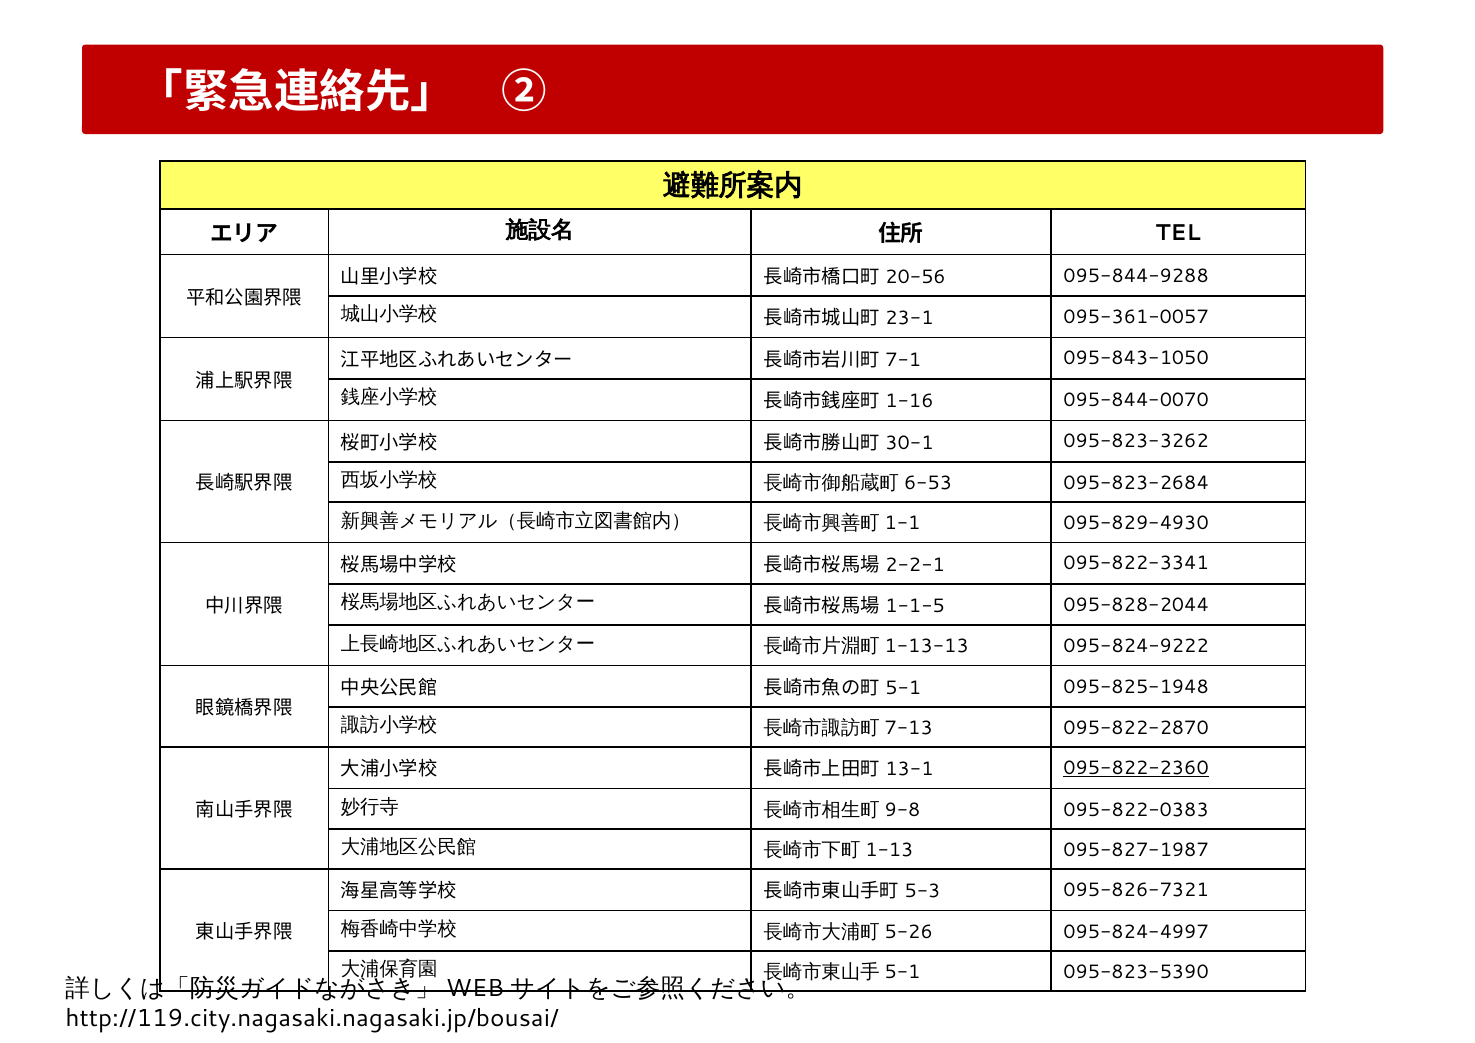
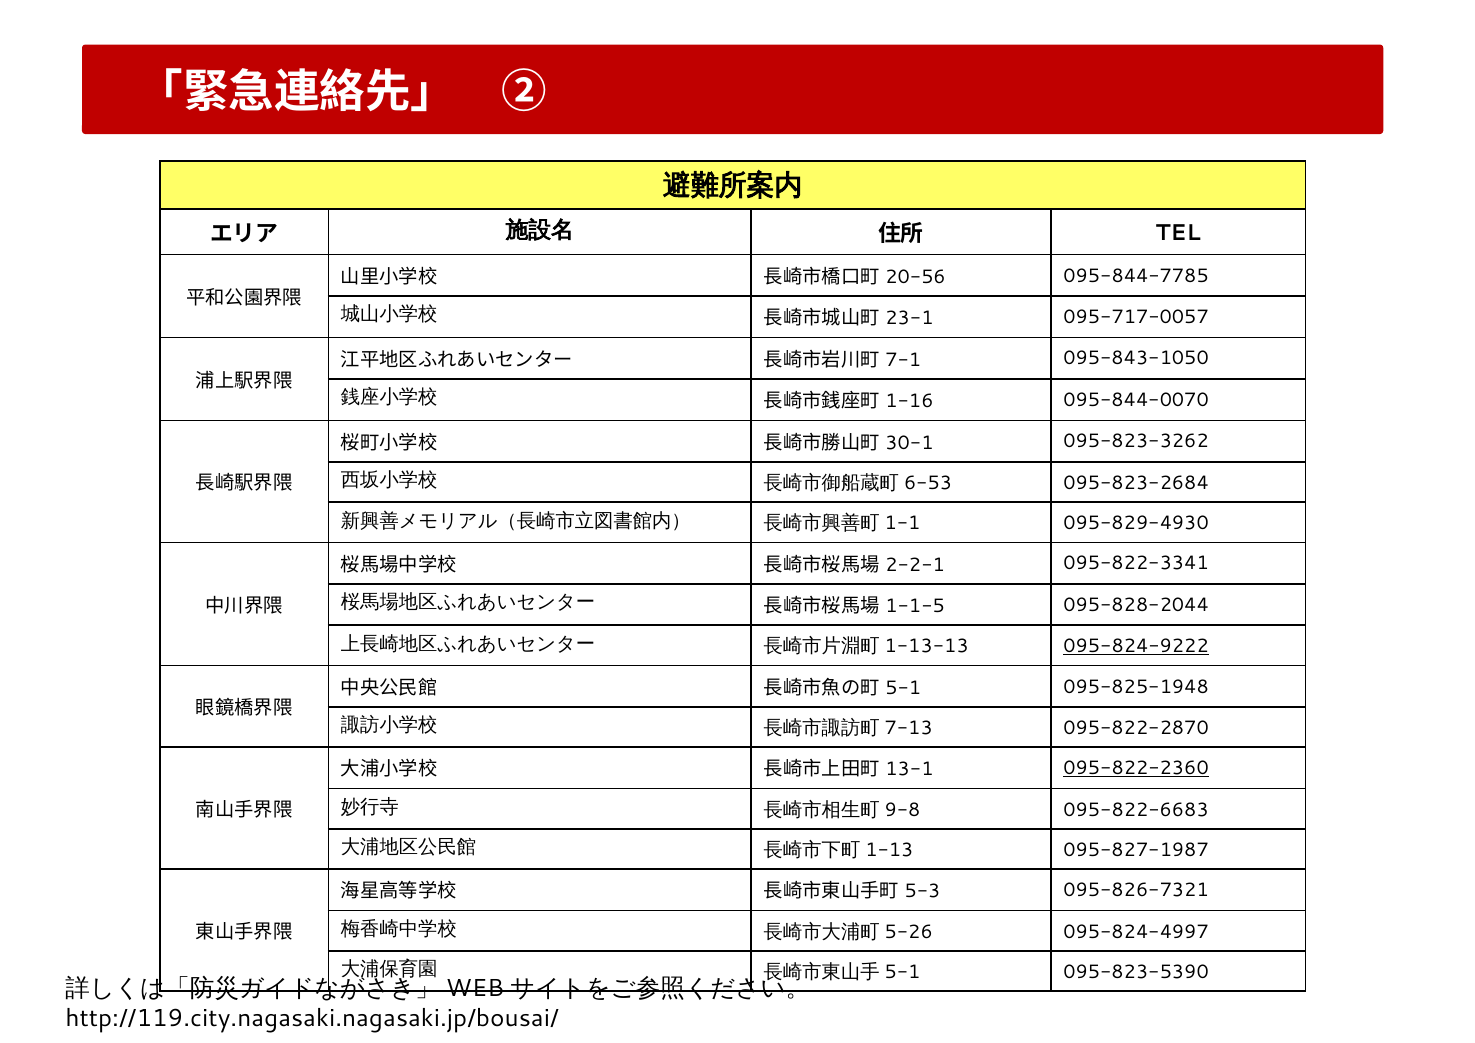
095-844-9288: 095-844-9288 -> 095-844-7785
095-361-0057: 095-361-0057 -> 095-717-0057
095-824-9222 underline: none -> present
095-822-0383: 095-822-0383 -> 095-822-6683
